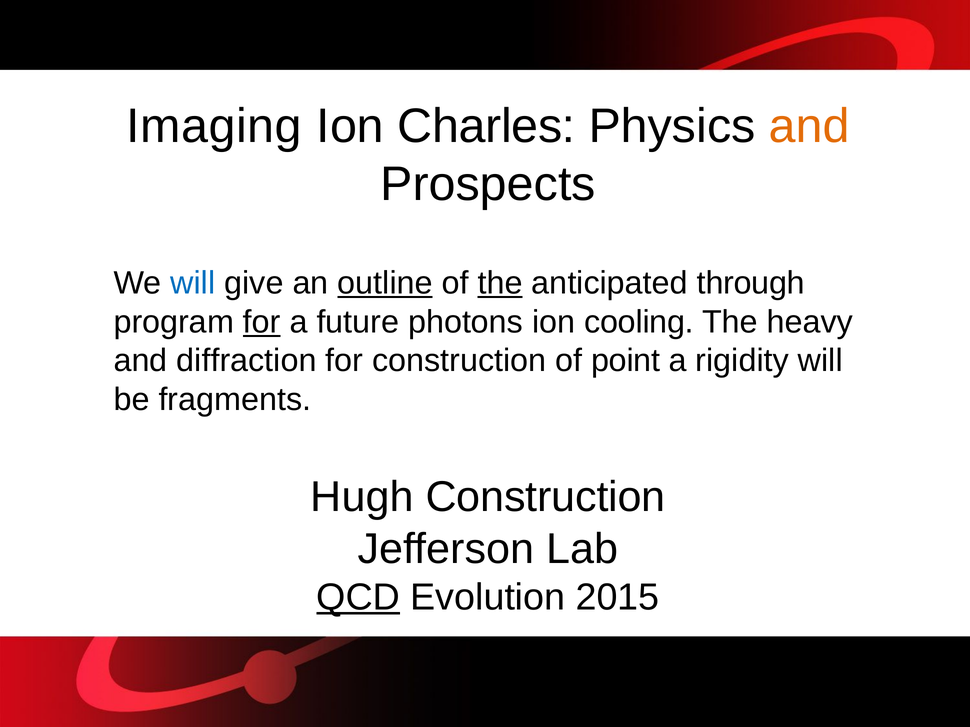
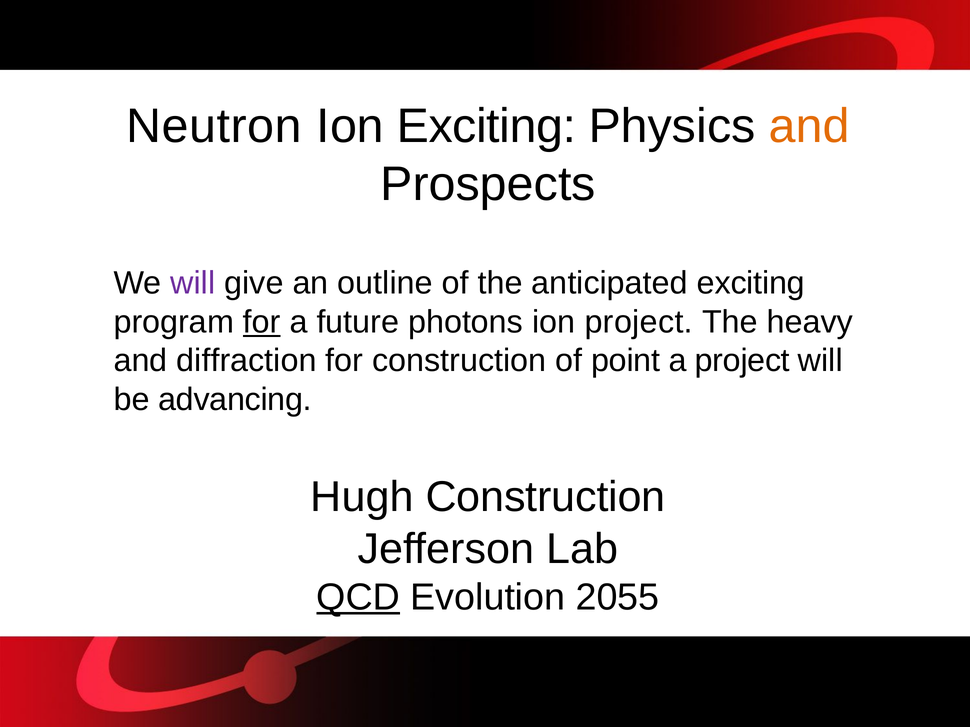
Imaging: Imaging -> Neutron
Ion Charles: Charles -> Exciting
will at (193, 283) colour: blue -> purple
outline underline: present -> none
the at (500, 283) underline: present -> none
anticipated through: through -> exciting
ion cooling: cooling -> project
a rigidity: rigidity -> project
fragments: fragments -> advancing
2015: 2015 -> 2055
